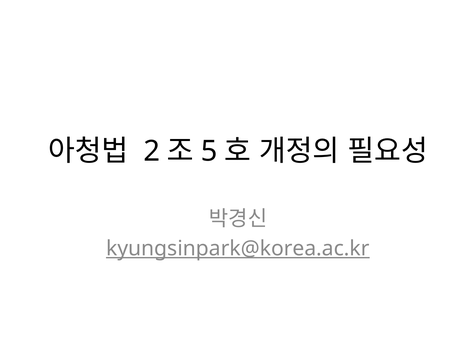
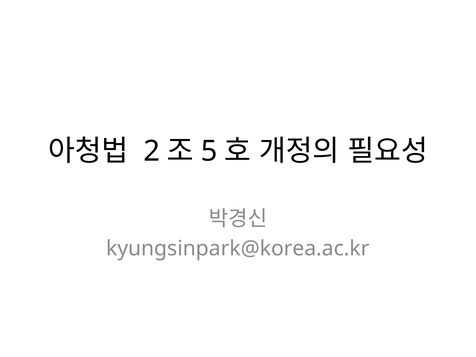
kyungsinpark@korea.ac.kr underline: present -> none
